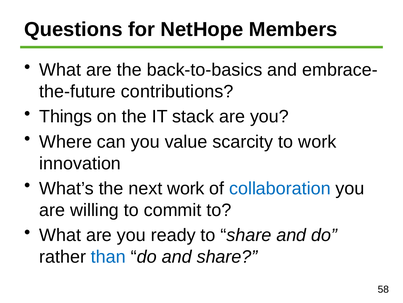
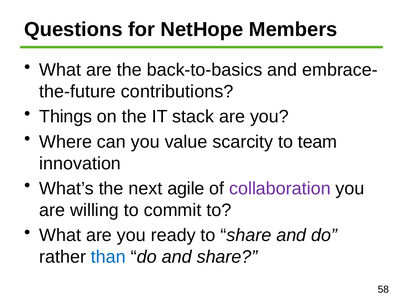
to work: work -> team
next work: work -> agile
collaboration colour: blue -> purple
